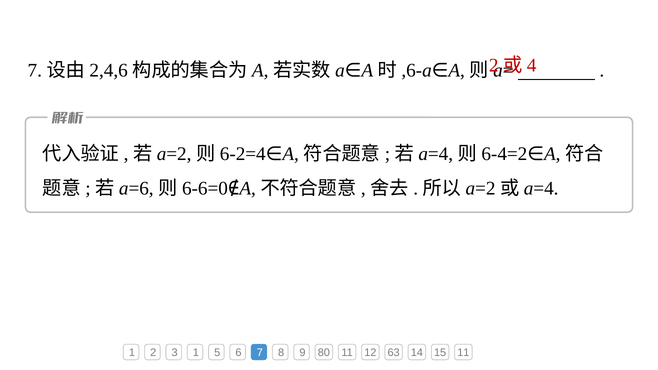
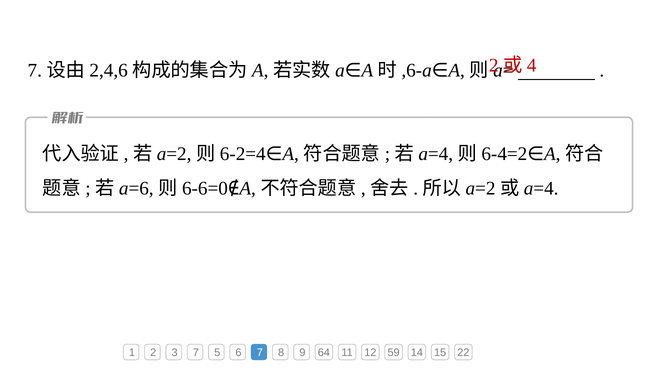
3 1: 1 -> 7
80: 80 -> 64
63: 63 -> 59
15 11: 11 -> 22
